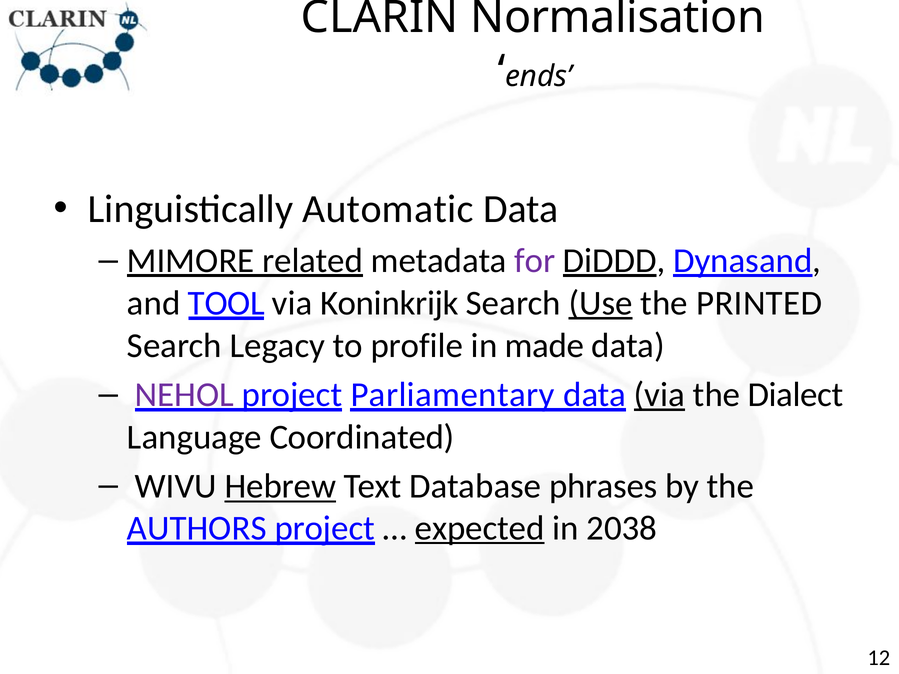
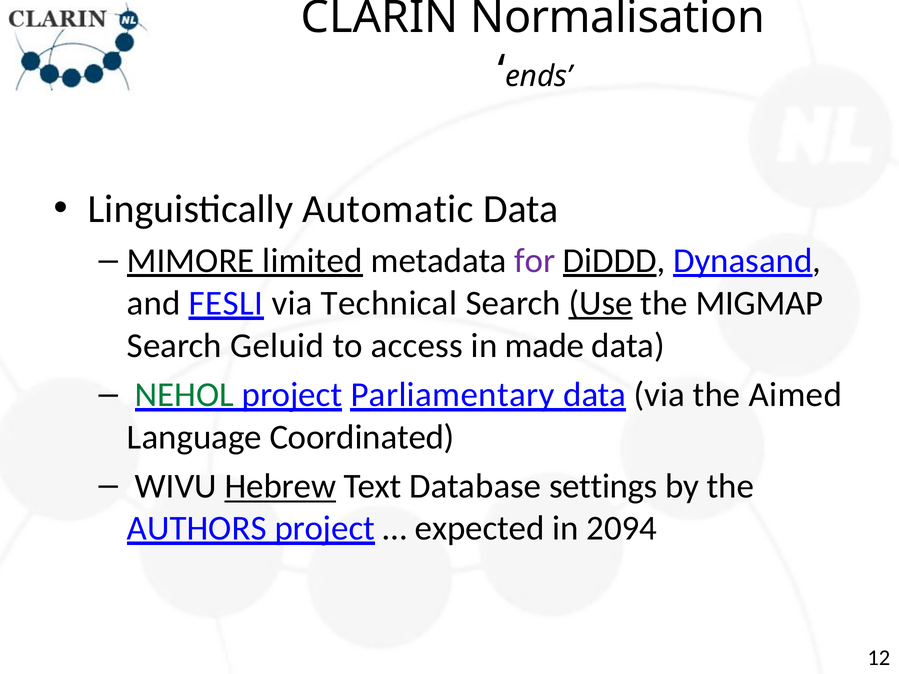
related: related -> limited
TOOL: TOOL -> FESLI
Koninkrijk: Koninkrijk -> Technical
PRINTED: PRINTED -> MIGMAP
Legacy: Legacy -> Geluid
profile: profile -> access
NEHOL colour: purple -> green
via at (659, 395) underline: present -> none
Dialect: Dialect -> Aimed
phrases: phrases -> settings
expected underline: present -> none
2038: 2038 -> 2094
